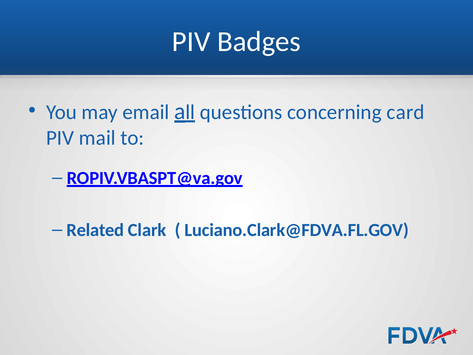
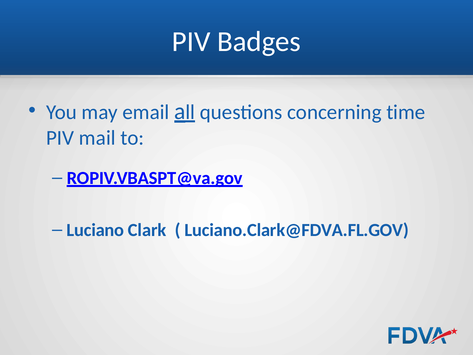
card: card -> time
Related: Related -> Luciano
